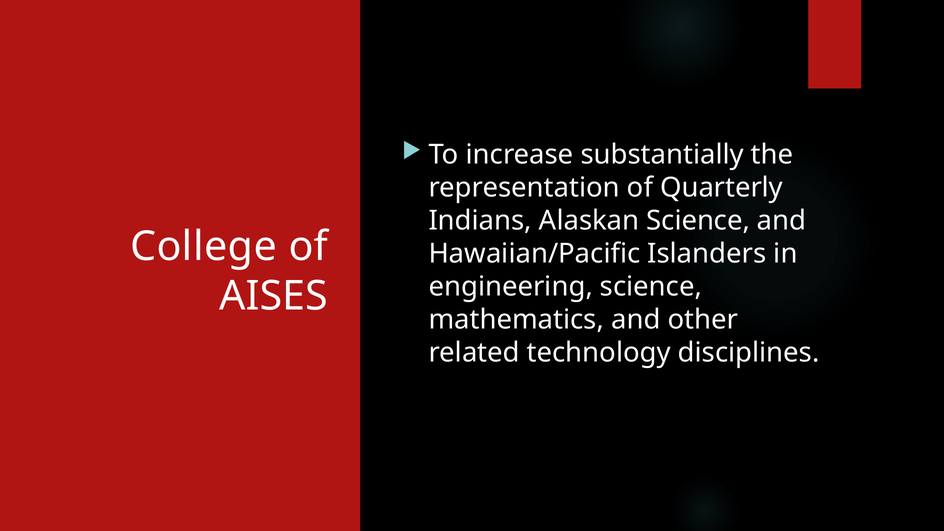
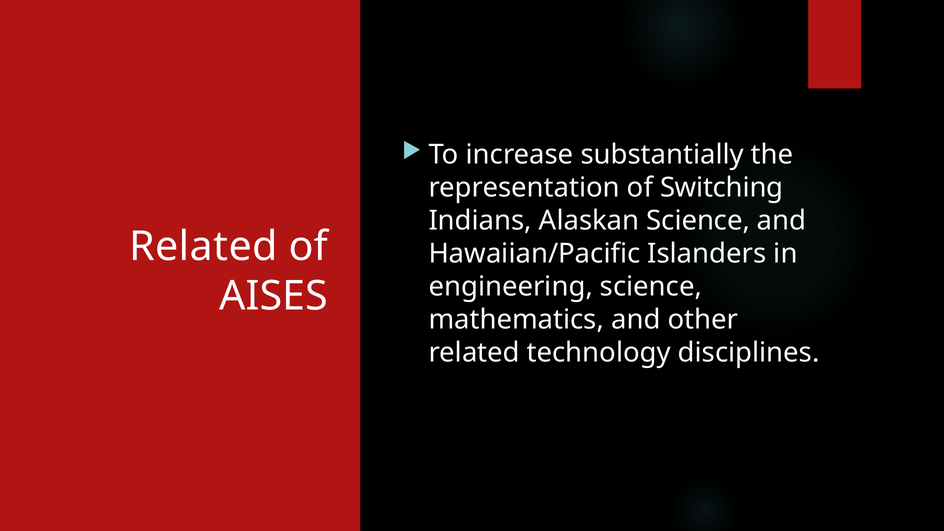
Quarterly: Quarterly -> Switching
College at (204, 247): College -> Related
